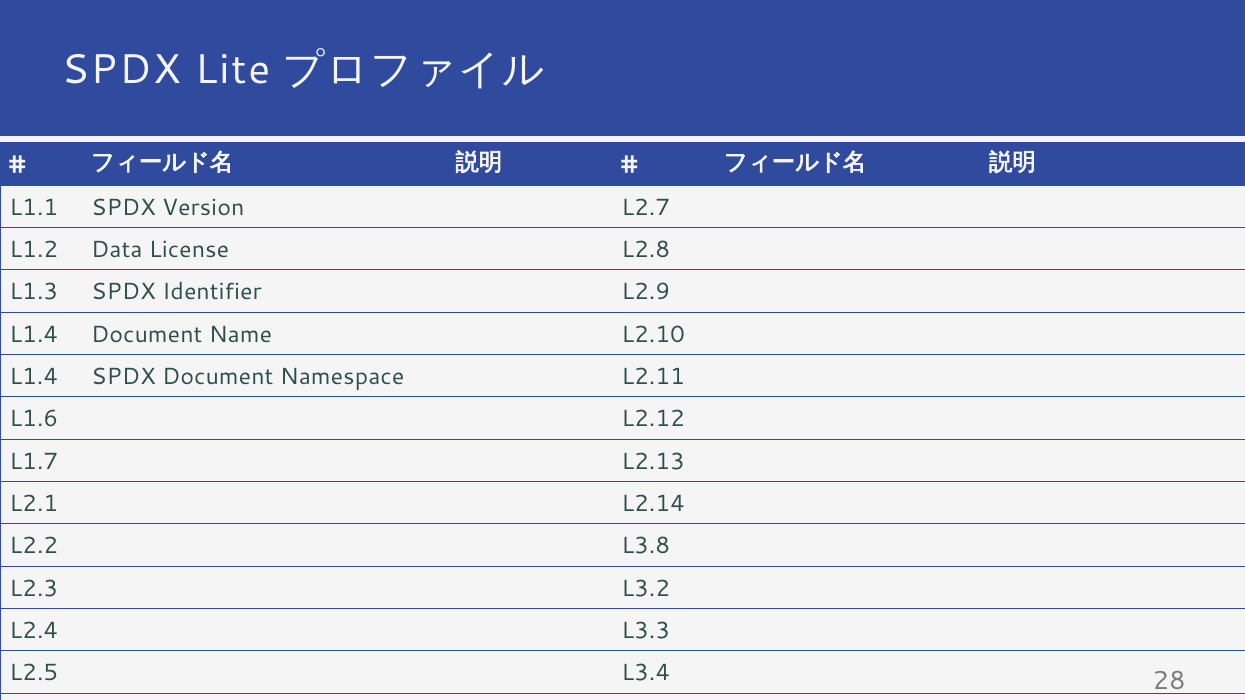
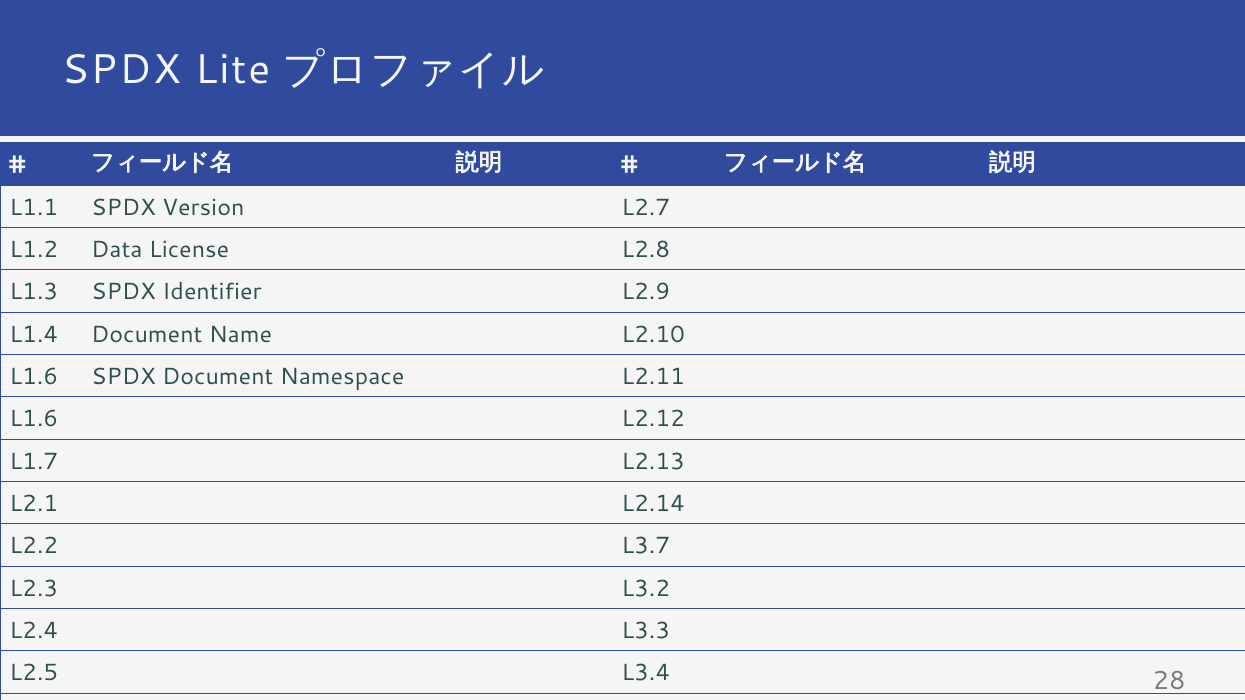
L1.4 at (34, 377): L1.4 -> L1.6
L3.8: L3.8 -> L3.7
